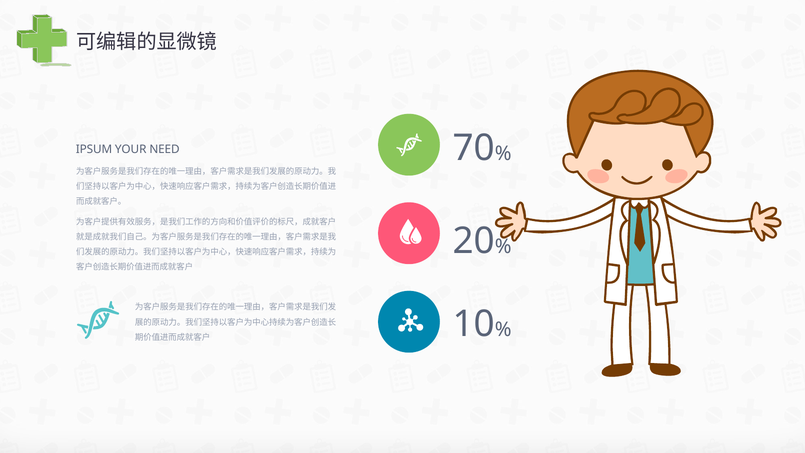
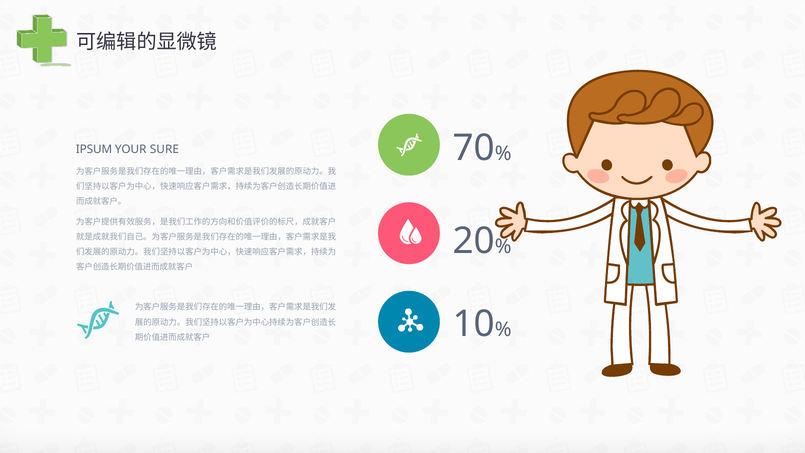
NEED: NEED -> SURE
